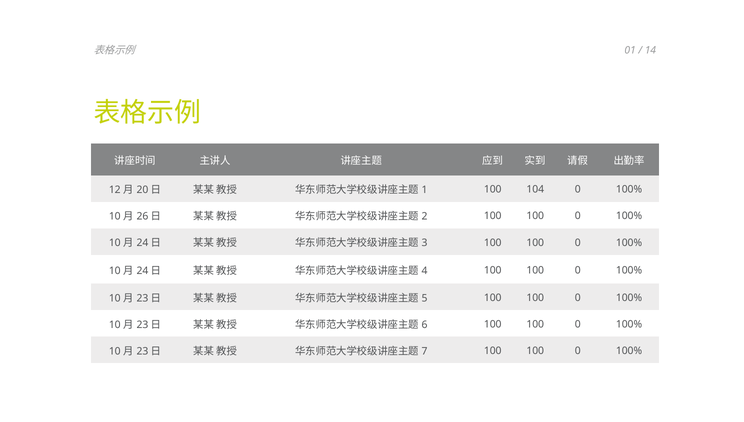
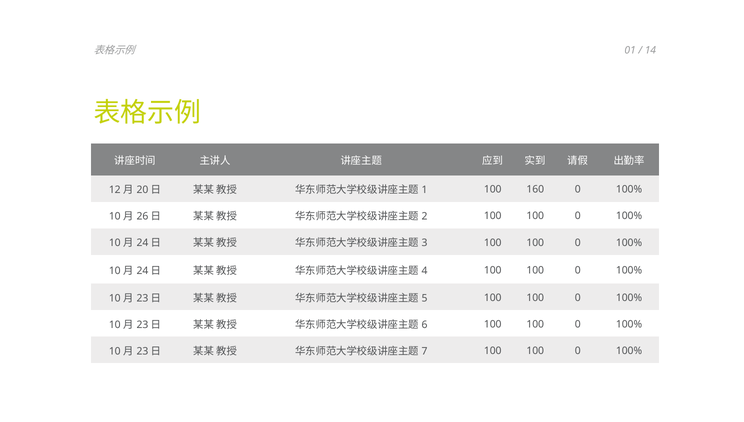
104: 104 -> 160
